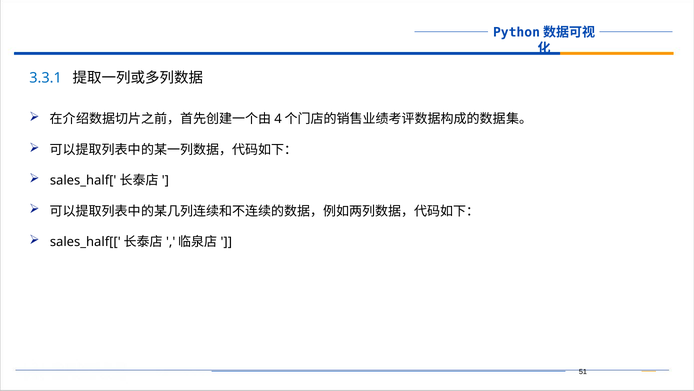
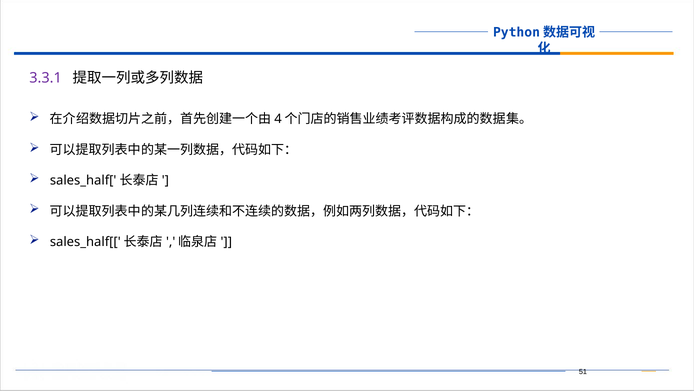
3.3.1 colour: blue -> purple
